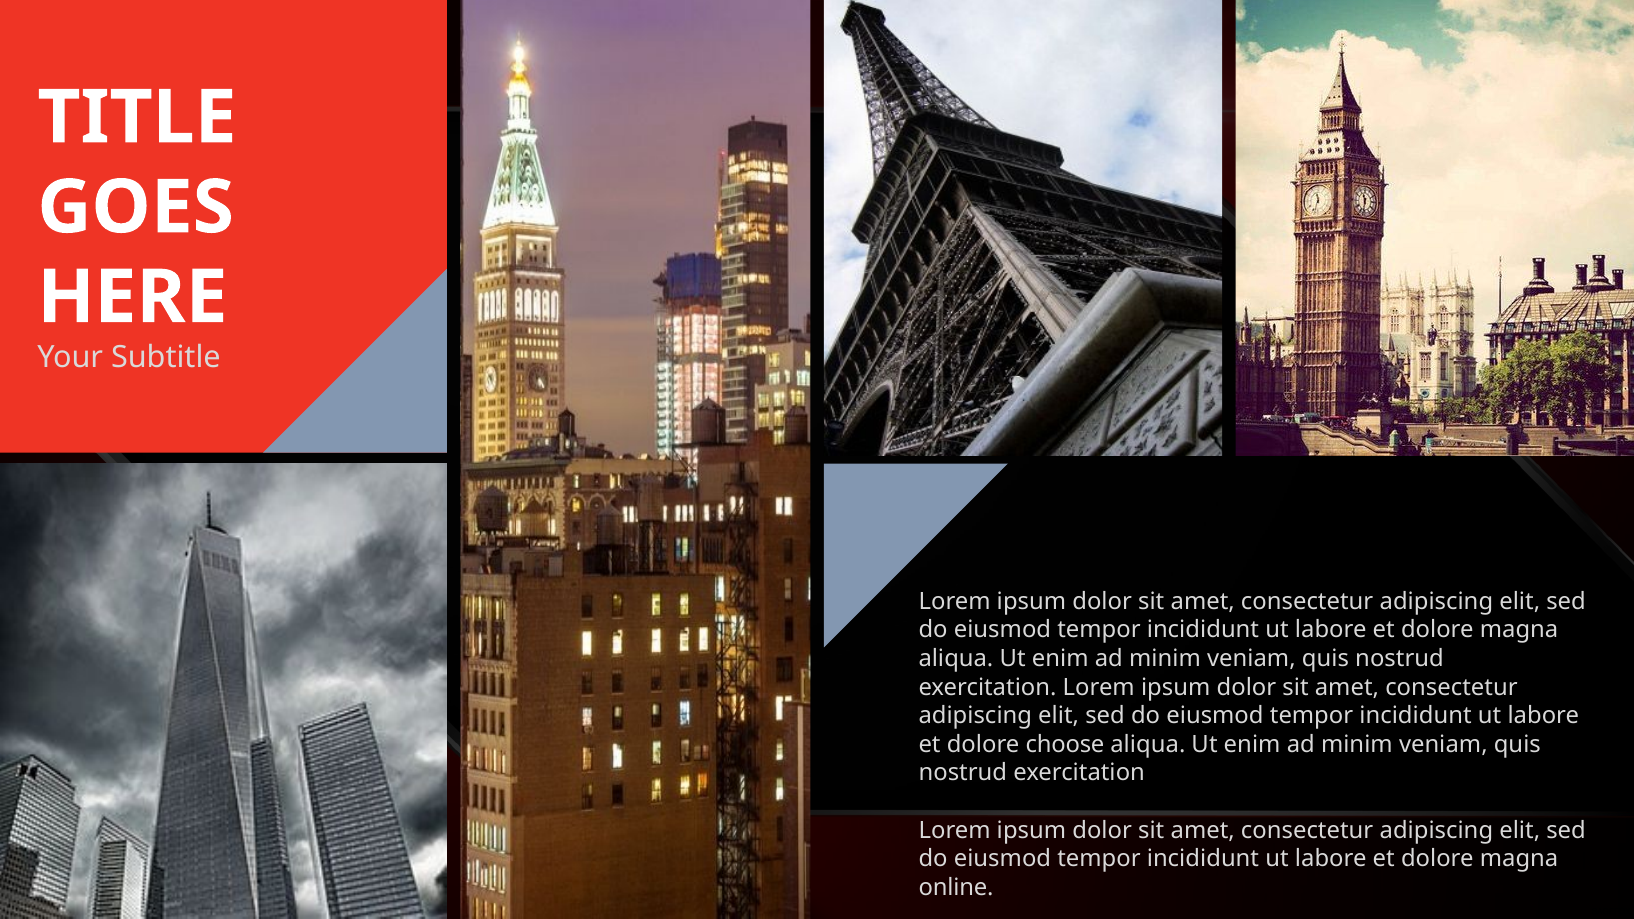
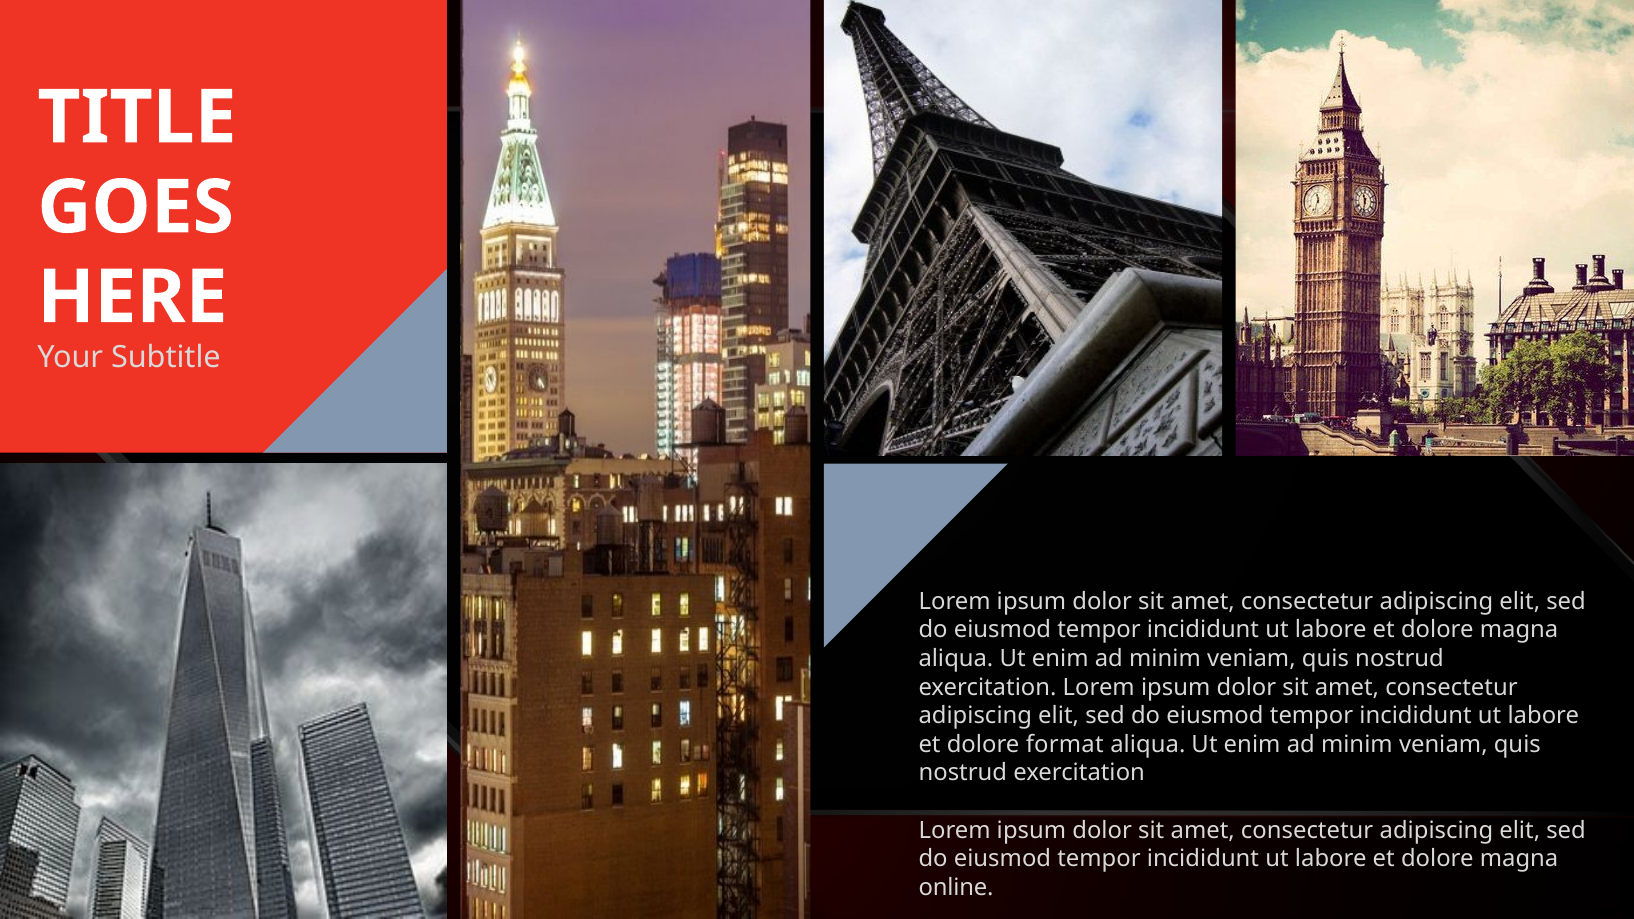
choose: choose -> format
